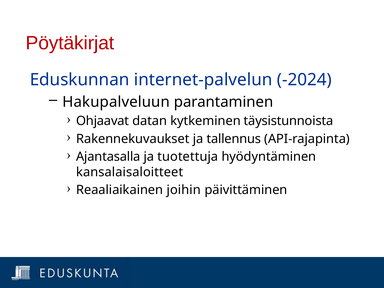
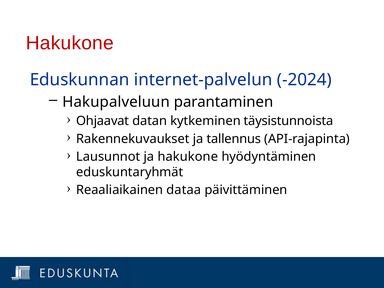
Pöytäkirjat at (70, 43): Pöytäkirjat -> Hakukone
Ajantasalla: Ajantasalla -> Lausunnot
ja tuotettuja: tuotettuja -> hakukone
kansalaisaloitteet: kansalaisaloitteet -> eduskuntaryhmät
joihin: joihin -> dataa
